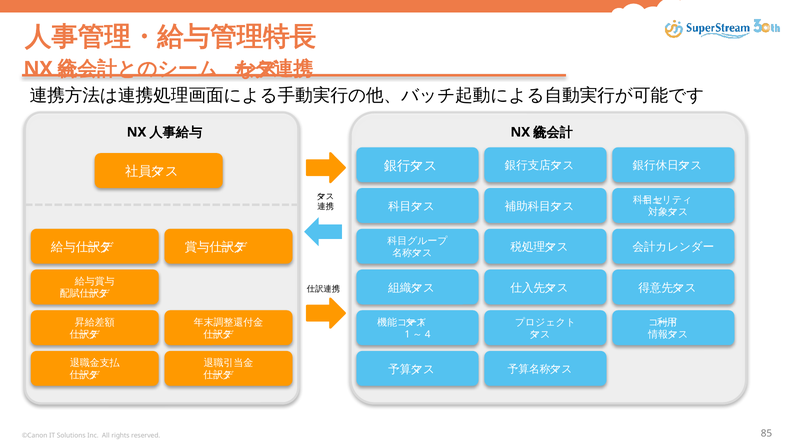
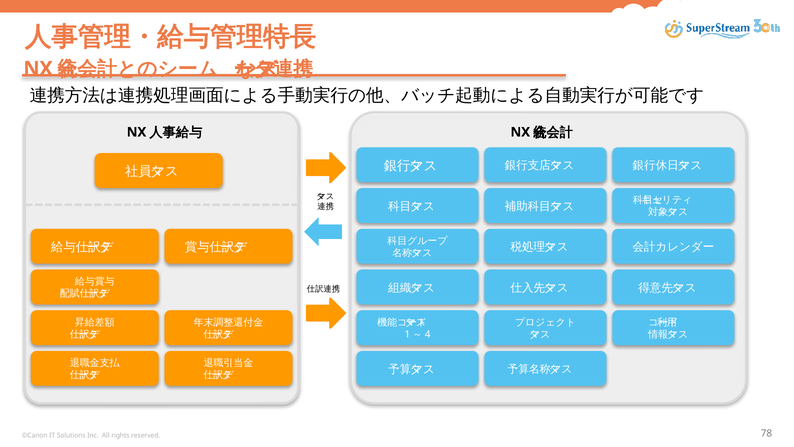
85: 85 -> 78
